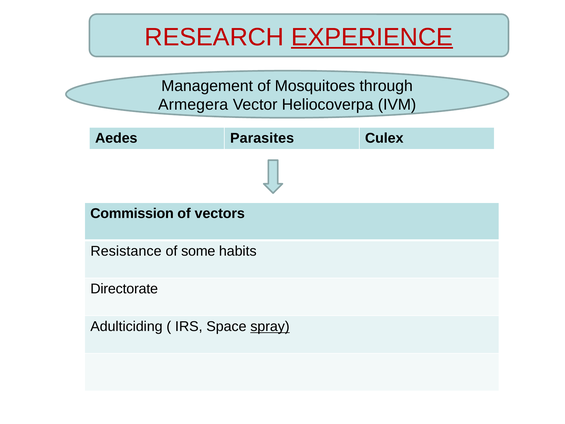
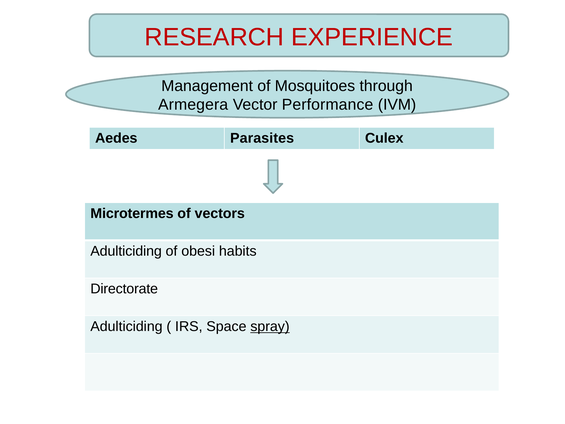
EXPERIENCE underline: present -> none
Heliocoverpa: Heliocoverpa -> Performance
Commission: Commission -> Microtermes
Resistance at (126, 251): Resistance -> Adulticiding
some: some -> obesi
